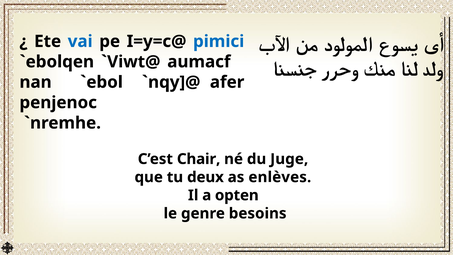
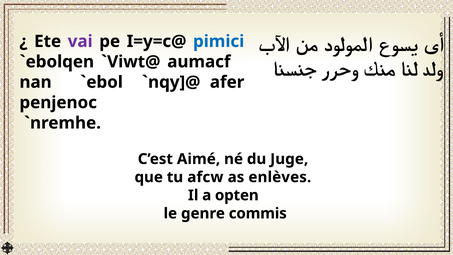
vai colour: blue -> purple
Chair: Chair -> Aimé
deux: deux -> afcw
besoins: besoins -> commis
